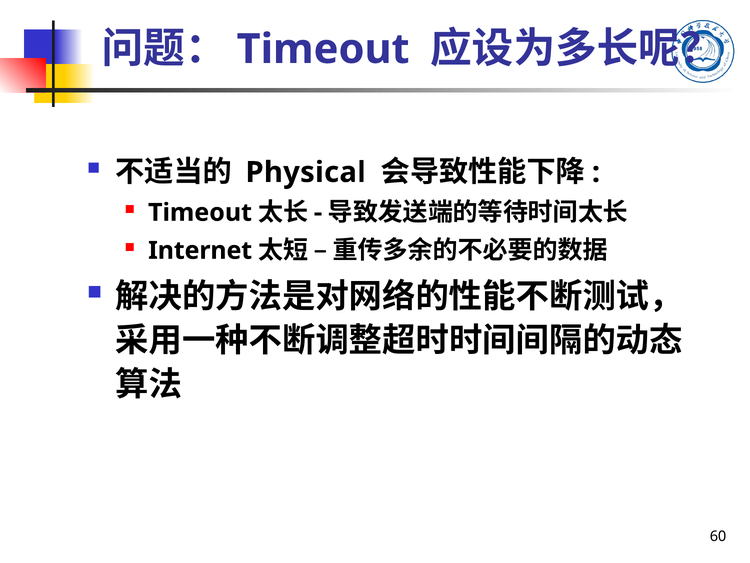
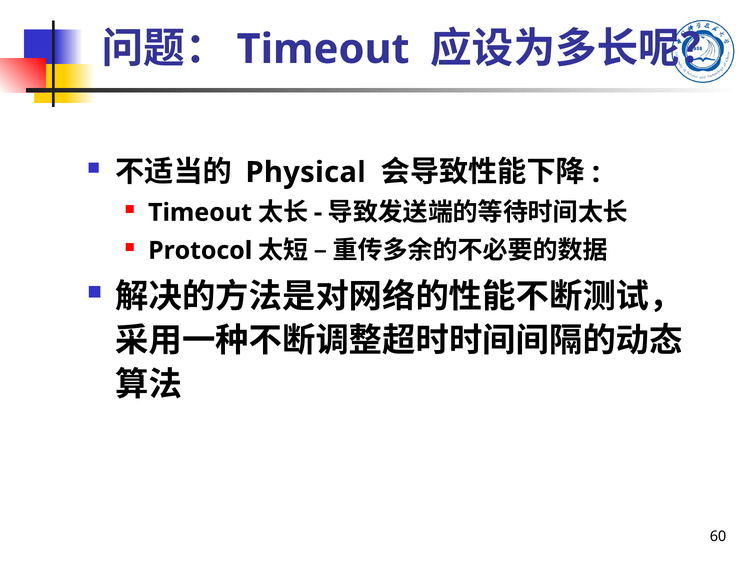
Internet: Internet -> Protocol
